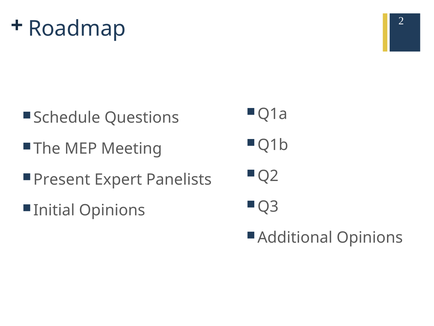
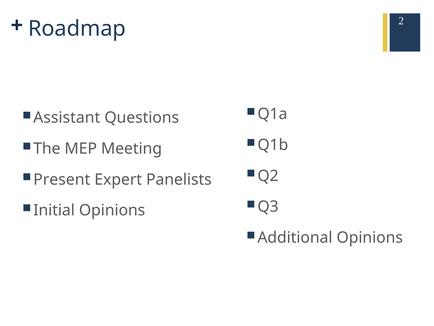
Schedule: Schedule -> Assistant
